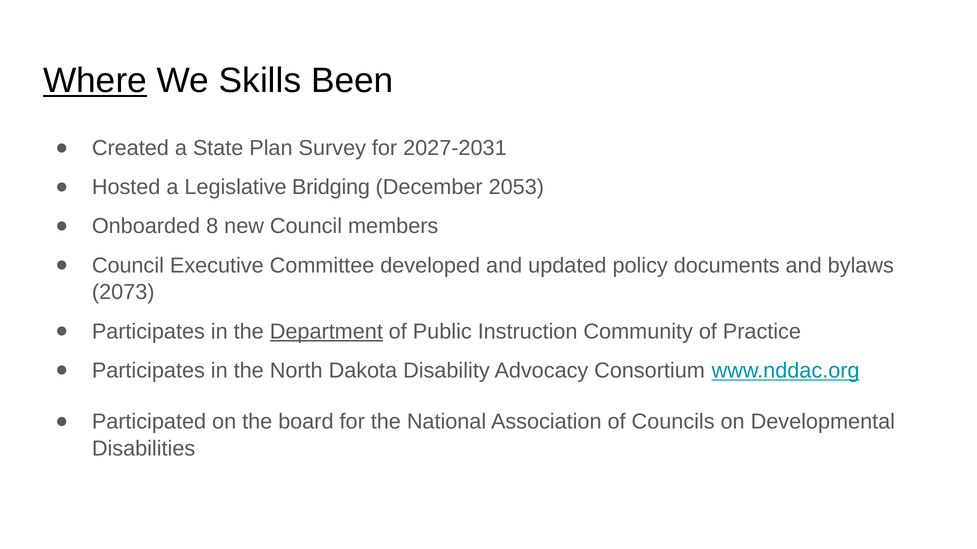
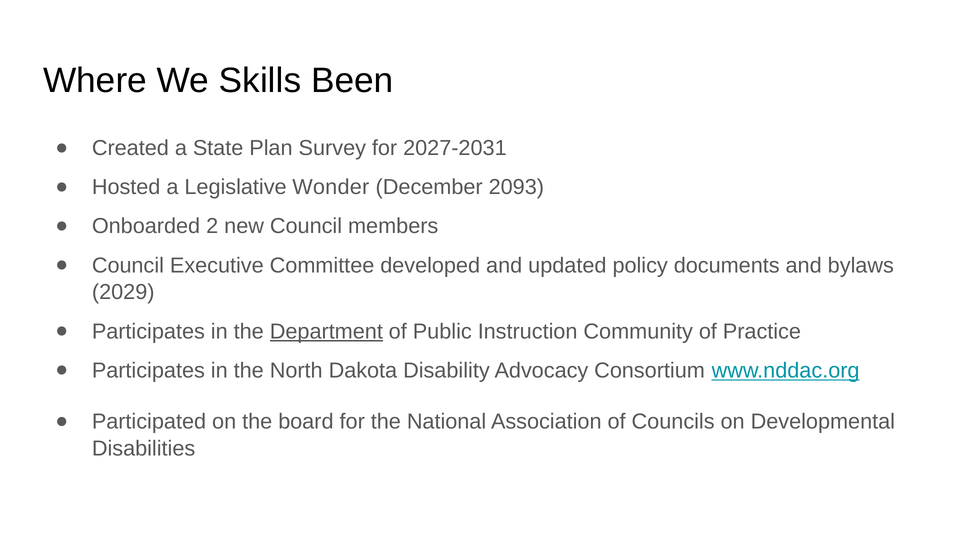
Where underline: present -> none
Bridging: Bridging -> Wonder
2053: 2053 -> 2093
8: 8 -> 2
2073: 2073 -> 2029
